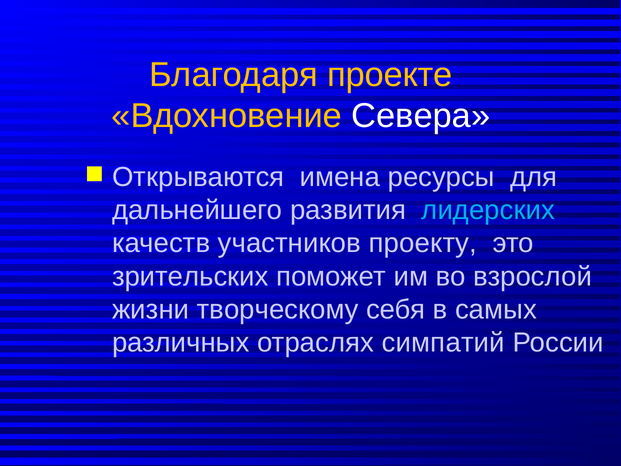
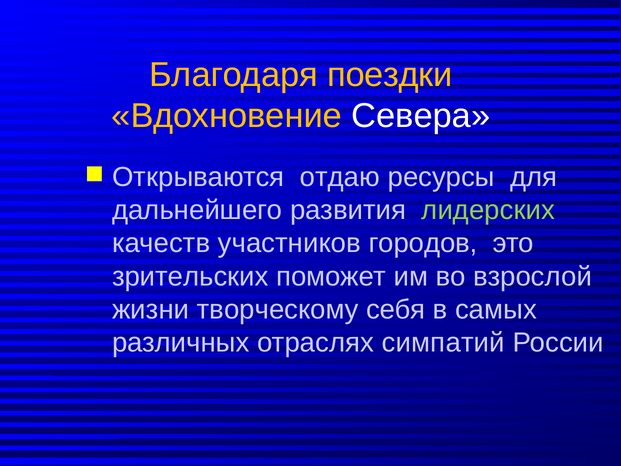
проекте: проекте -> поездки
имена: имена -> отдаю
лидерских colour: light blue -> light green
проекту: проекту -> городов
